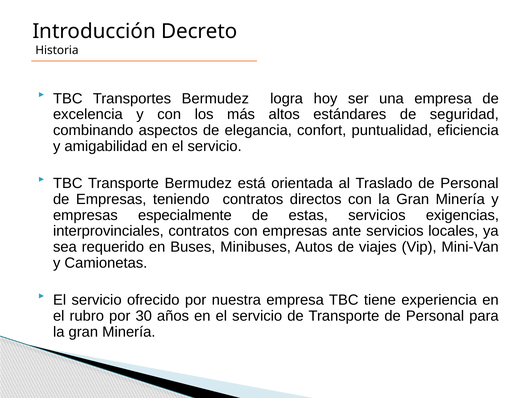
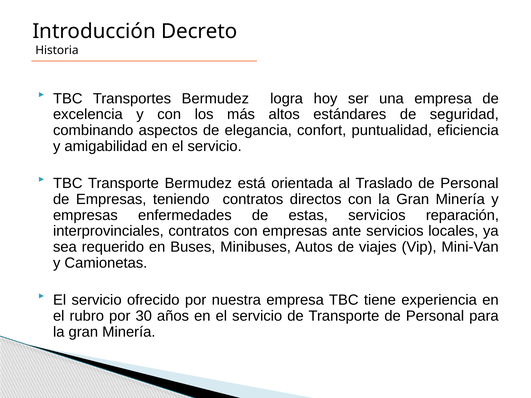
especialmente: especialmente -> enfermedades
exigencias: exigencias -> reparación
